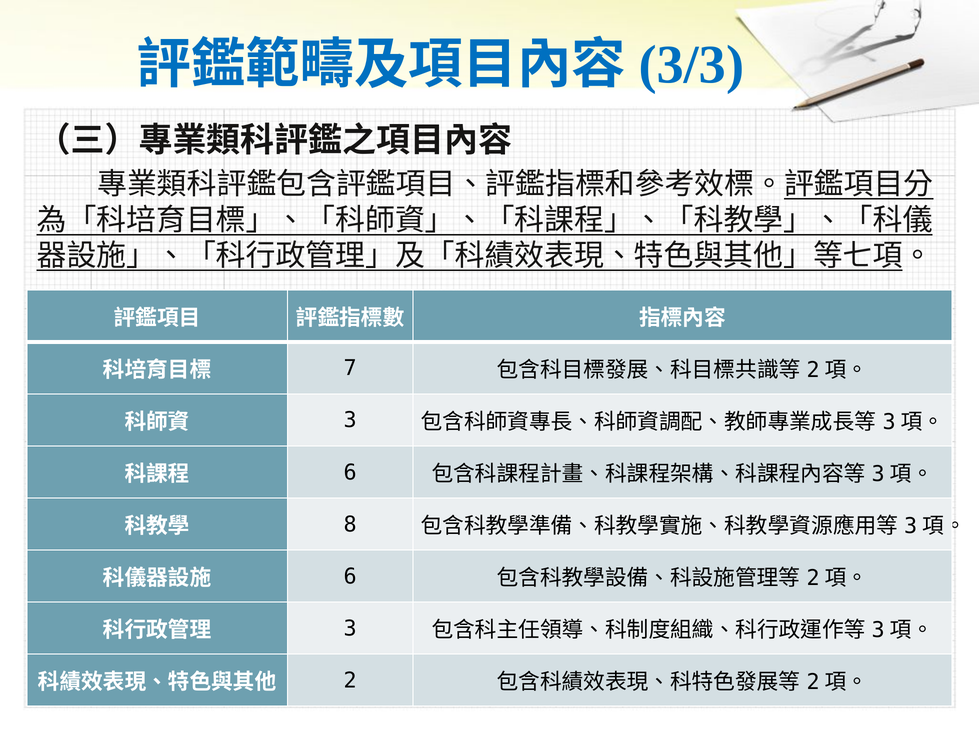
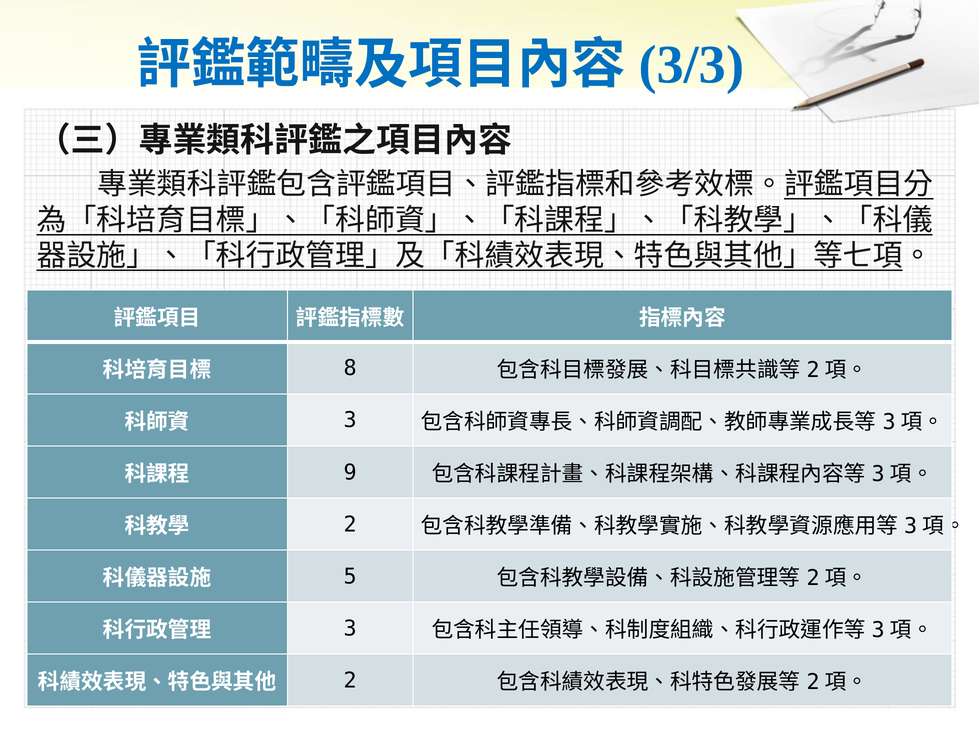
7: 7 -> 8
6 at (350, 472): 6 -> 9
8 at (350, 525): 8 -> 2
6 at (350, 577): 6 -> 5
